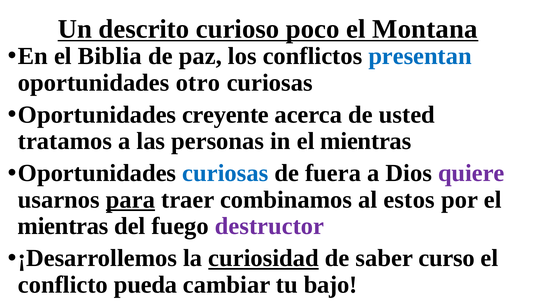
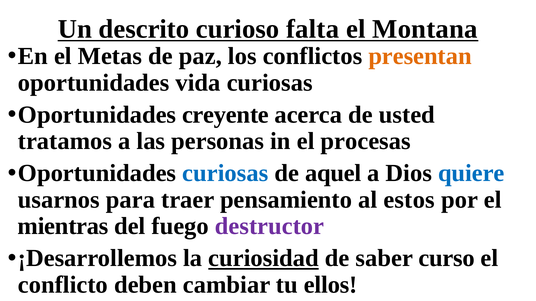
poco: poco -> falta
Biblia: Biblia -> Metas
presentan colour: blue -> orange
otro: otro -> vida
in el mientras: mientras -> procesas
fuera: fuera -> aquel
quiere colour: purple -> blue
para underline: present -> none
combinamos: combinamos -> pensamiento
pueda: pueda -> deben
bajo: bajo -> ellos
